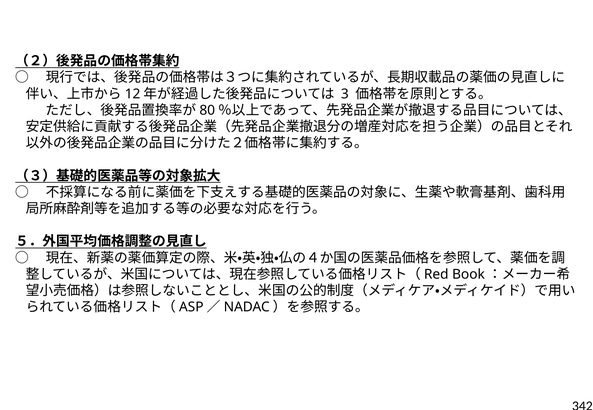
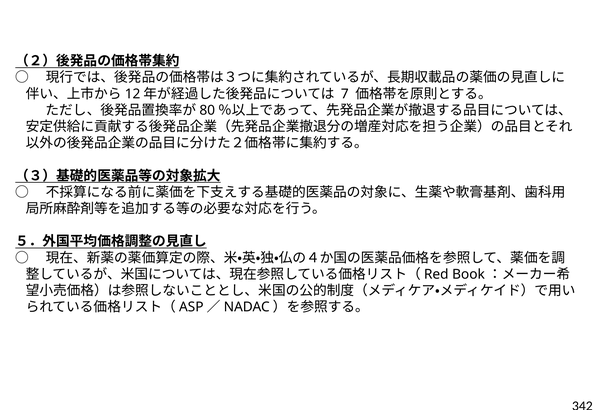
3: 3 -> 7
